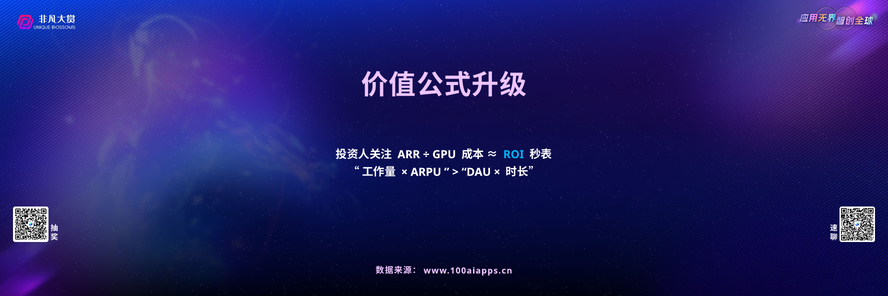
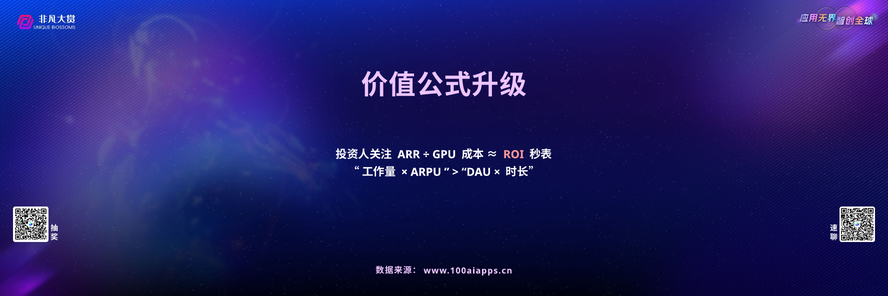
ROI colour: light blue -> pink
